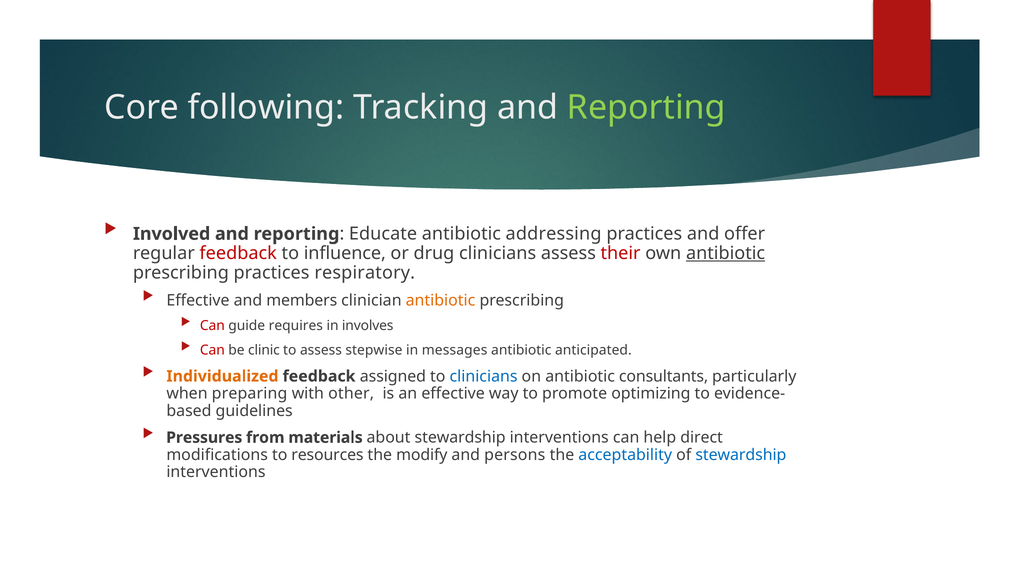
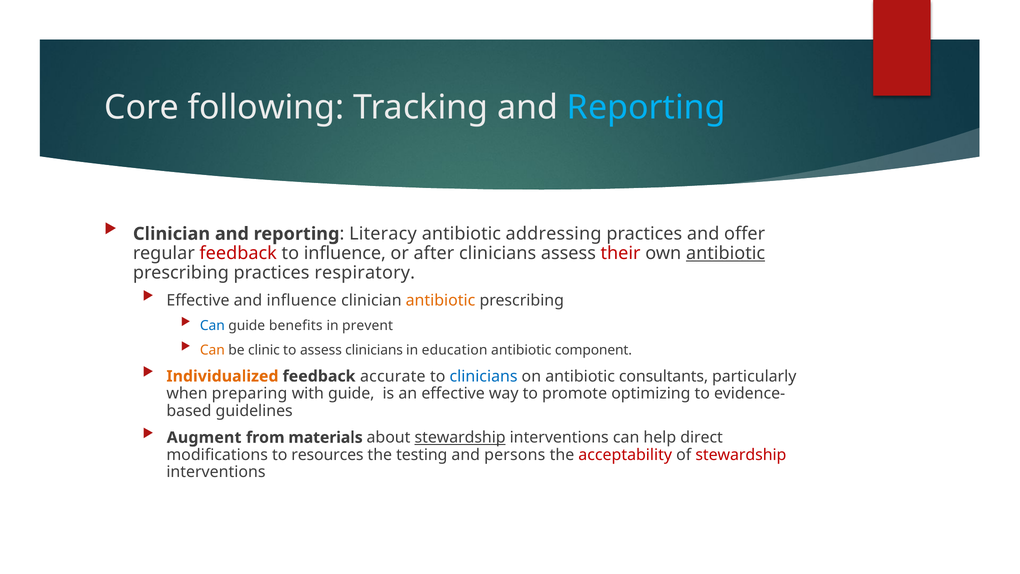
Reporting at (646, 108) colour: light green -> light blue
Involved at (172, 234): Involved -> Clinician
Educate: Educate -> Literacy
drug: drug -> after
and members: members -> influence
Can at (212, 326) colour: red -> blue
requires: requires -> benefits
involves: involves -> prevent
Can at (212, 350) colour: red -> orange
assess stepwise: stepwise -> clinicians
messages: messages -> education
anticipated: anticipated -> component
assigned: assigned -> accurate
with other: other -> guide
Pressures: Pressures -> Augment
stewardship at (460, 437) underline: none -> present
modify: modify -> testing
acceptability colour: blue -> red
stewardship at (741, 455) colour: blue -> red
